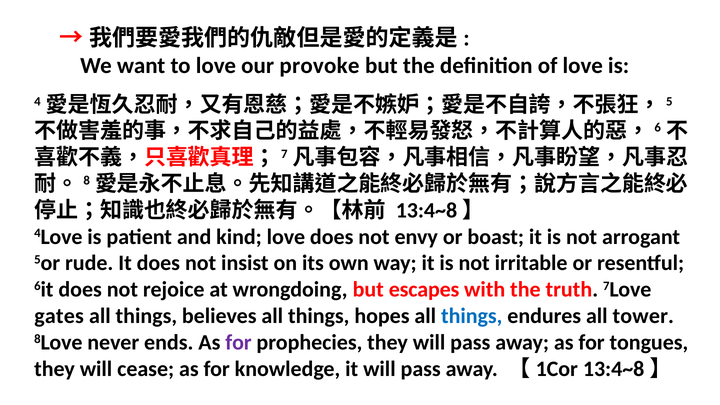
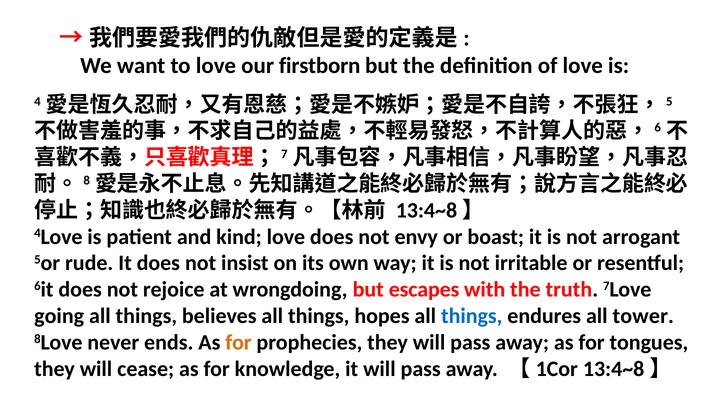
provoke: provoke -> firstborn
gates: gates -> going
for at (239, 342) colour: purple -> orange
